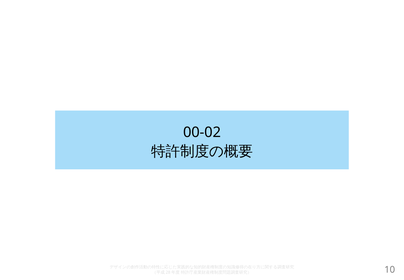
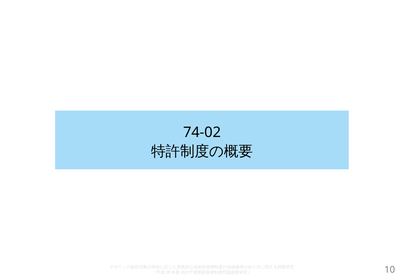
00-02: 00-02 -> 74-02
